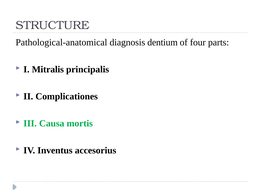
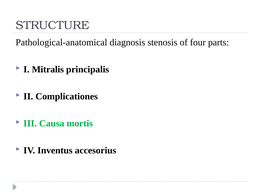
dentium: dentium -> stenosis
